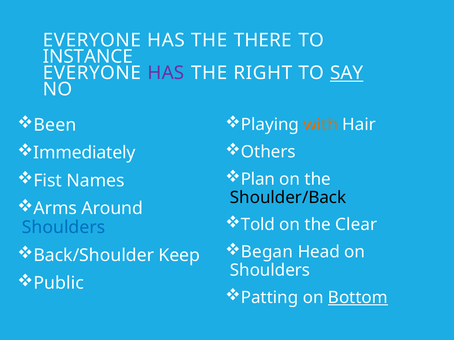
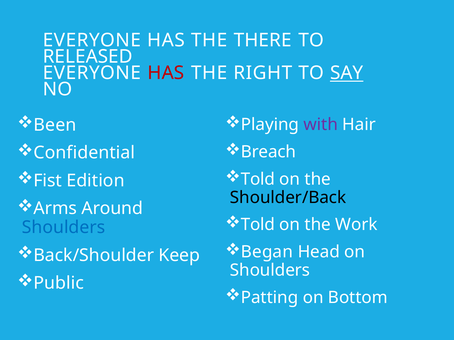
INSTANCE: INSTANCE -> RELEASED
HAS at (166, 73) colour: purple -> red
with colour: orange -> purple
Others: Others -> Breach
Immediately: Immediately -> Confidential
Plan at (258, 179): Plan -> Told
Names: Names -> Edition
Clear: Clear -> Work
Bottom underline: present -> none
